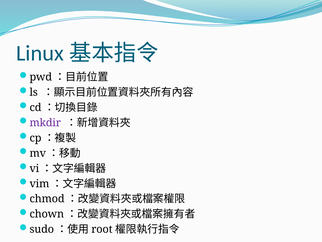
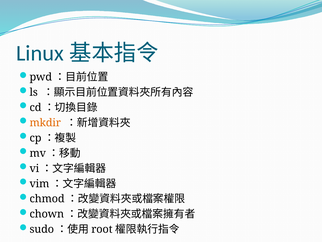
mkdir colour: purple -> orange
